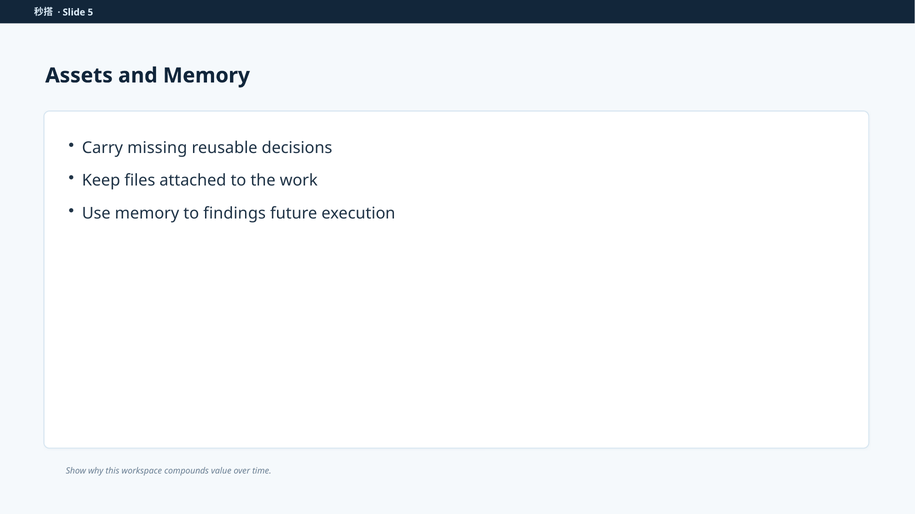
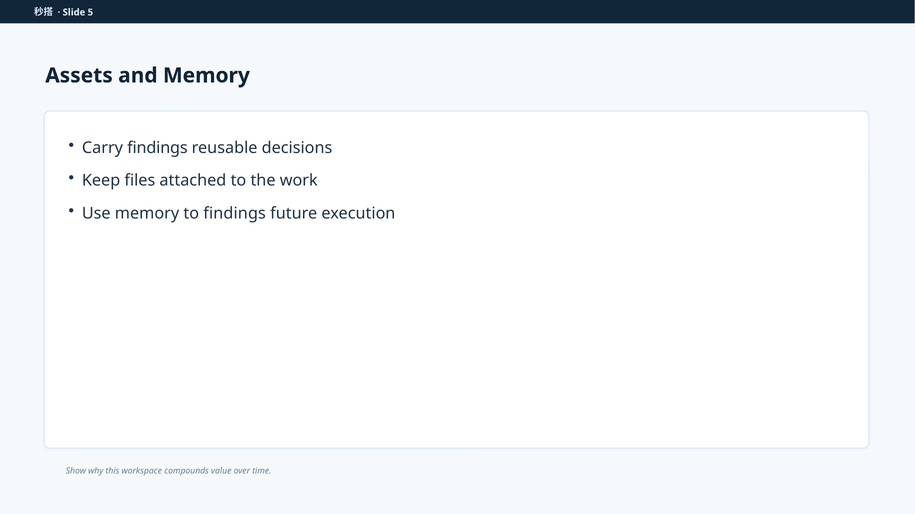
Carry missing: missing -> findings
